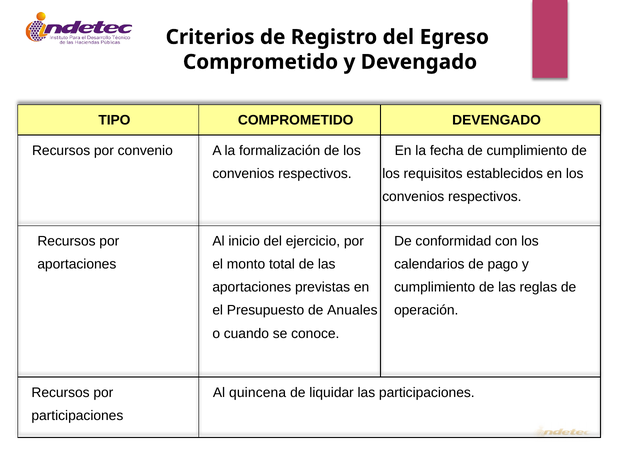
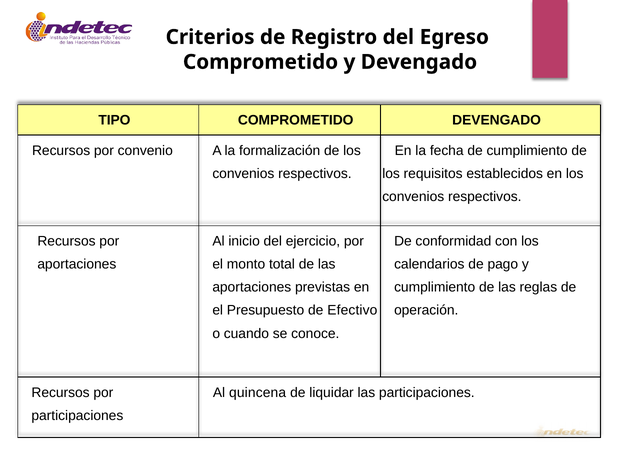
Anuales: Anuales -> Efectivo
